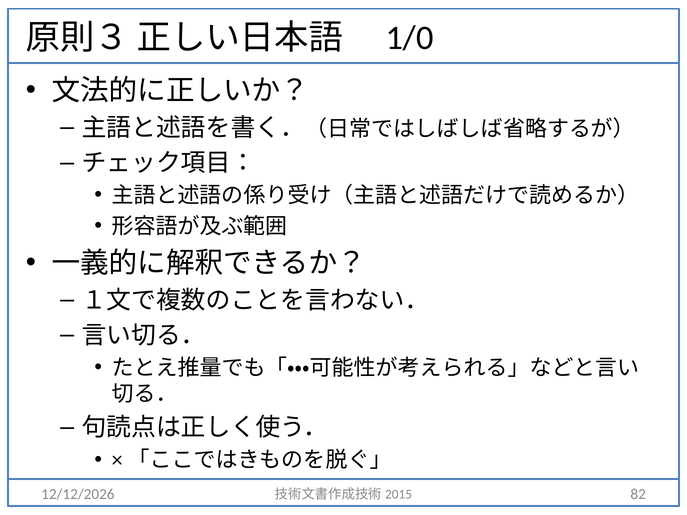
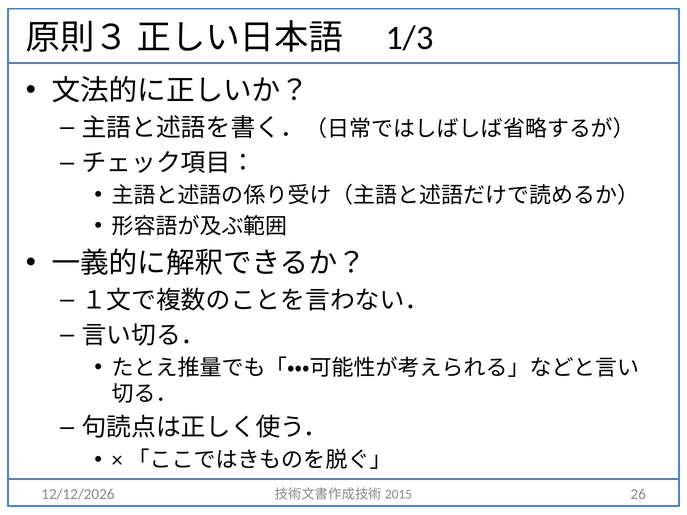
1/0: 1/0 -> 1/3
82: 82 -> 26
